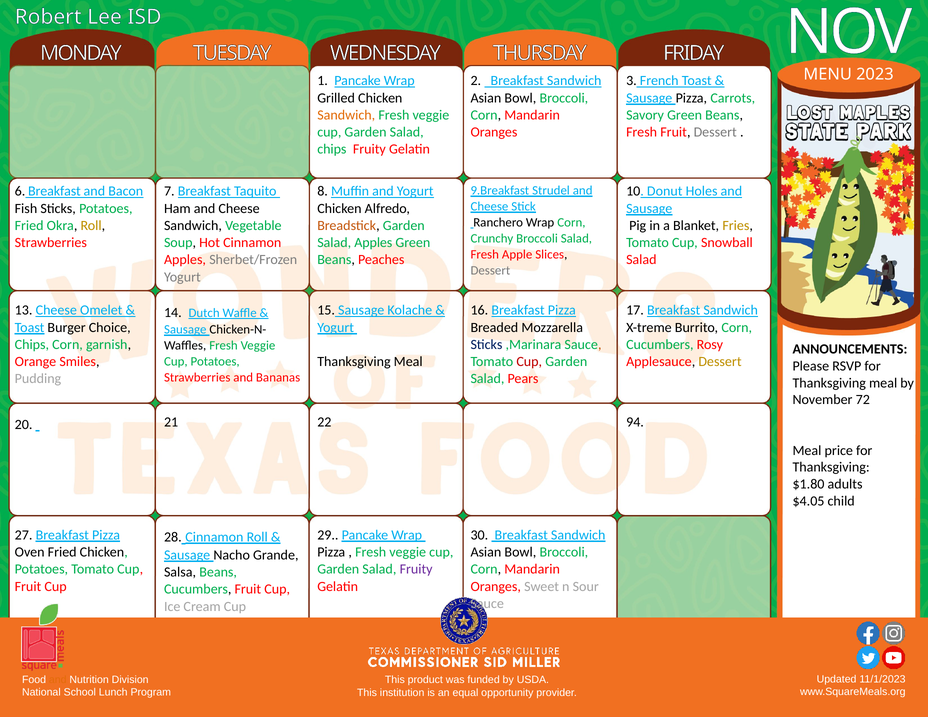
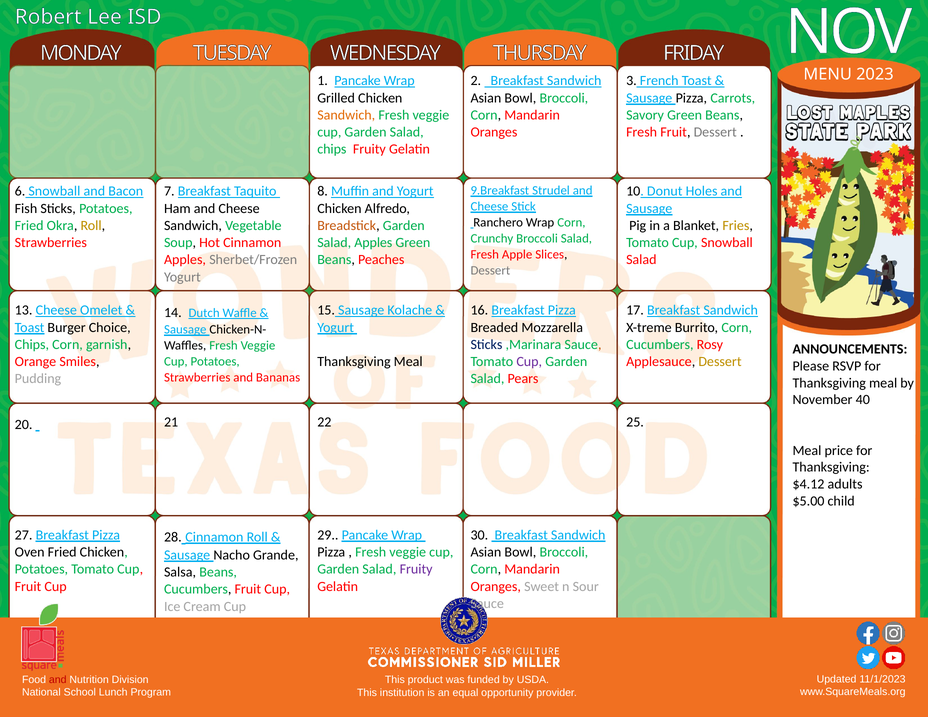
6 Breakfast: Breakfast -> Snowball
Cup at (529, 362) colour: red -> purple
72: 72 -> 40
94: 94 -> 25
$1.80: $1.80 -> $4.12
$4.05: $4.05 -> $5.00
and at (58, 680) colour: orange -> red
